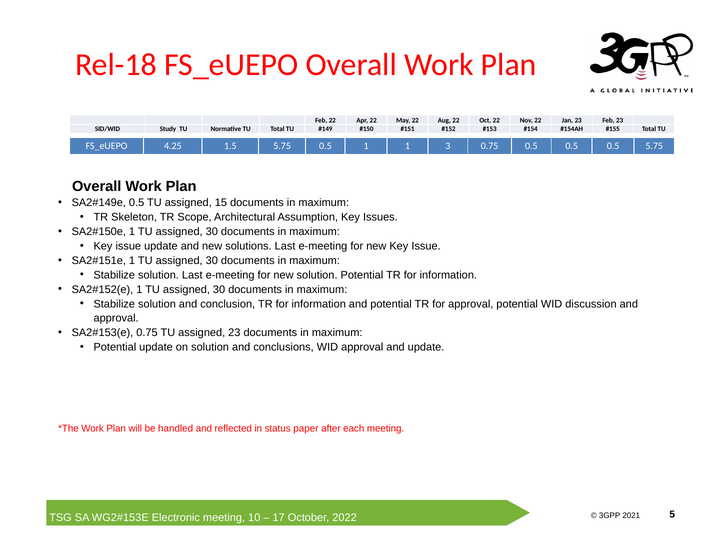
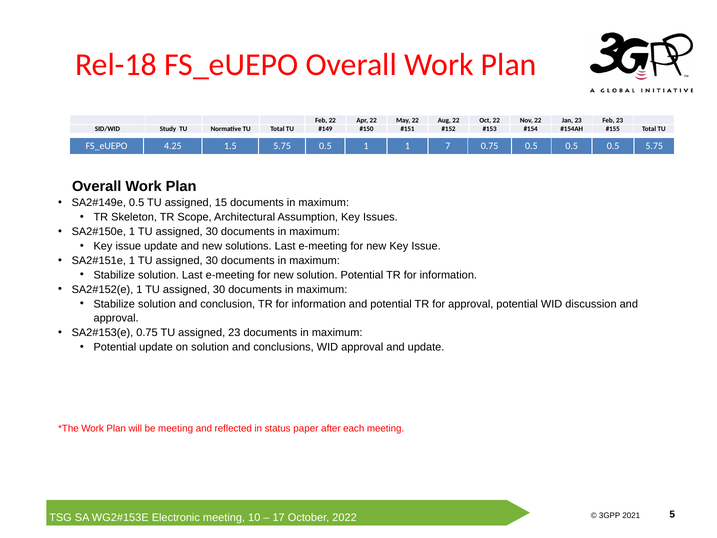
3: 3 -> 7
be handled: handled -> meeting
